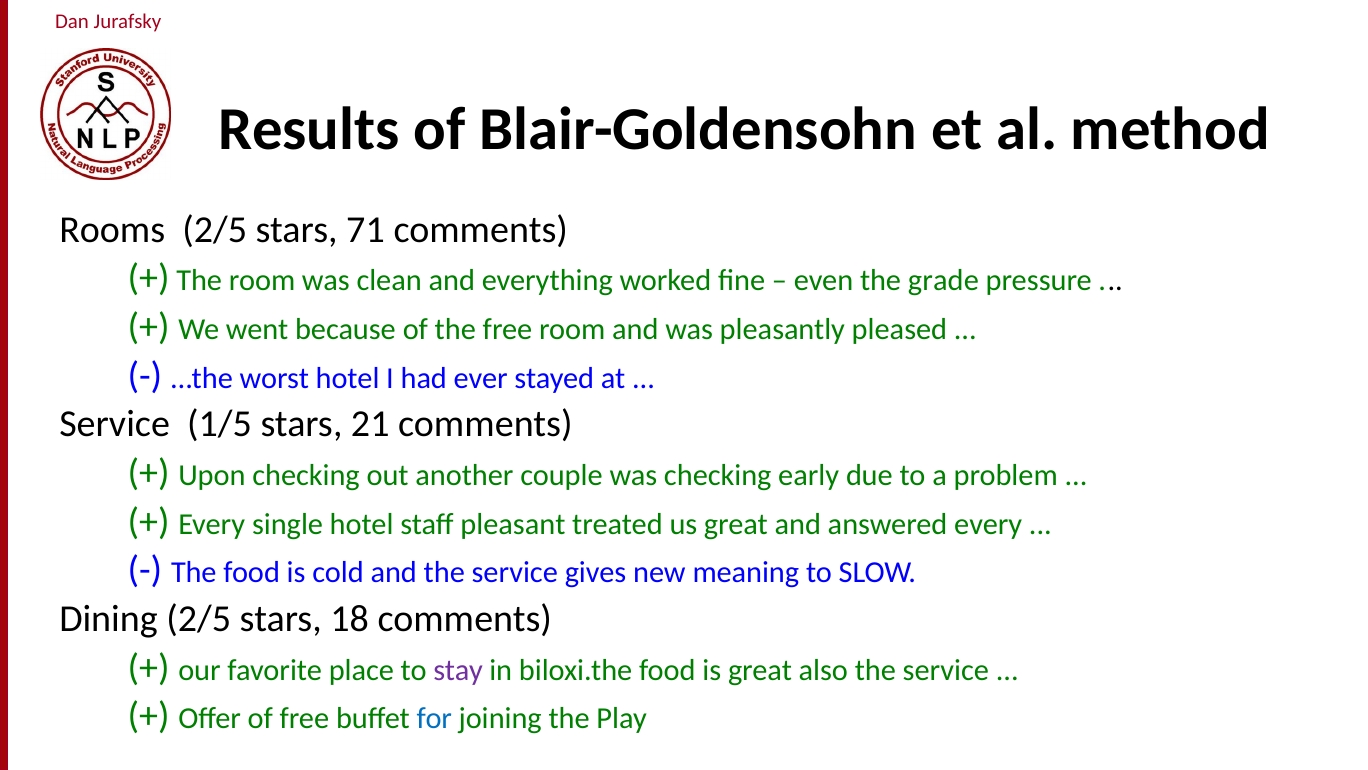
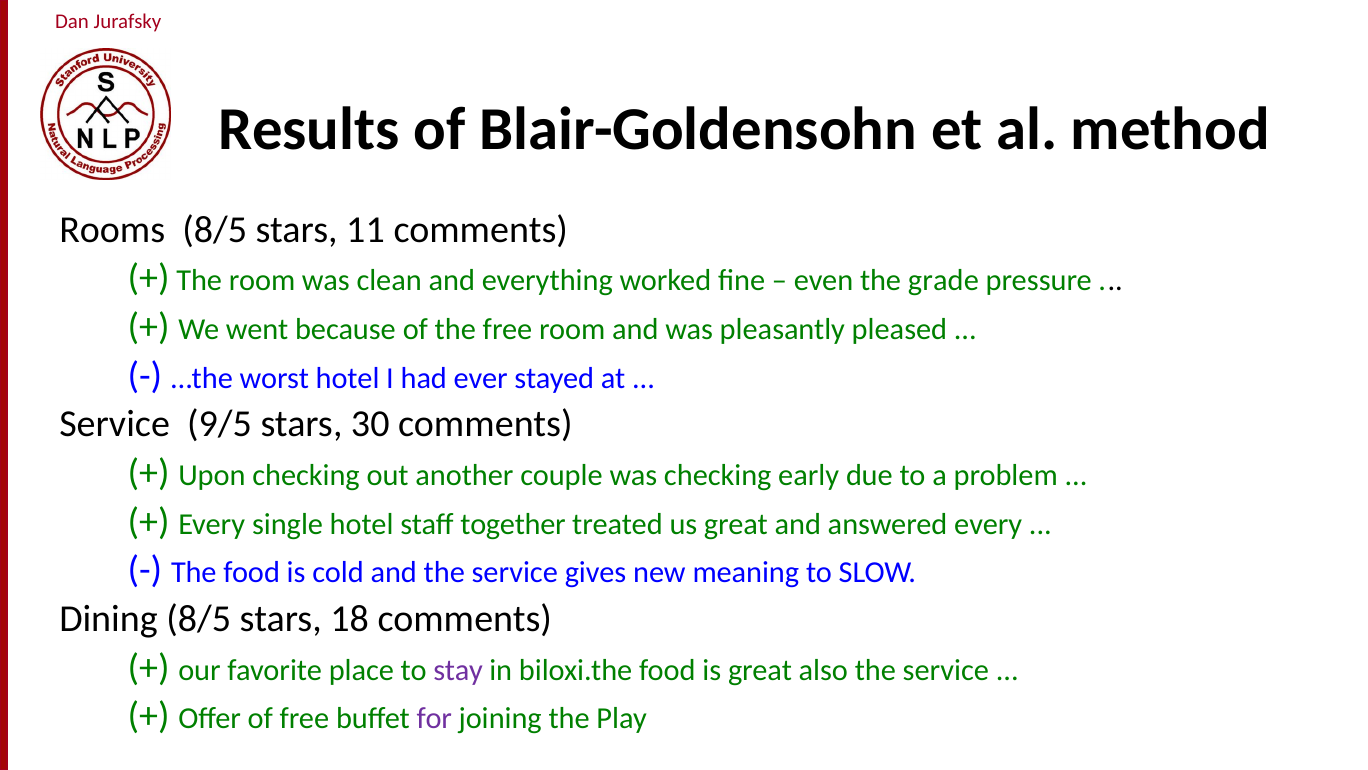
Rooms 2/5: 2/5 -> 8/5
71: 71 -> 11
1/5: 1/5 -> 9/5
21: 21 -> 30
pleasant: pleasant -> together
Dining 2/5: 2/5 -> 8/5
for colour: blue -> purple
